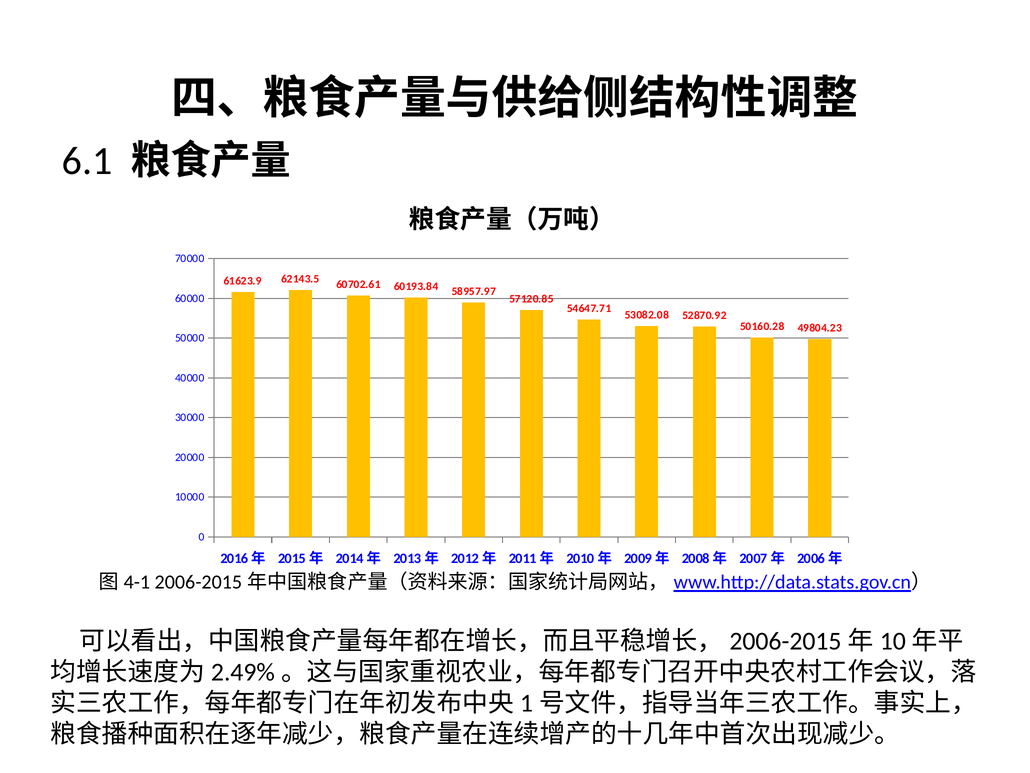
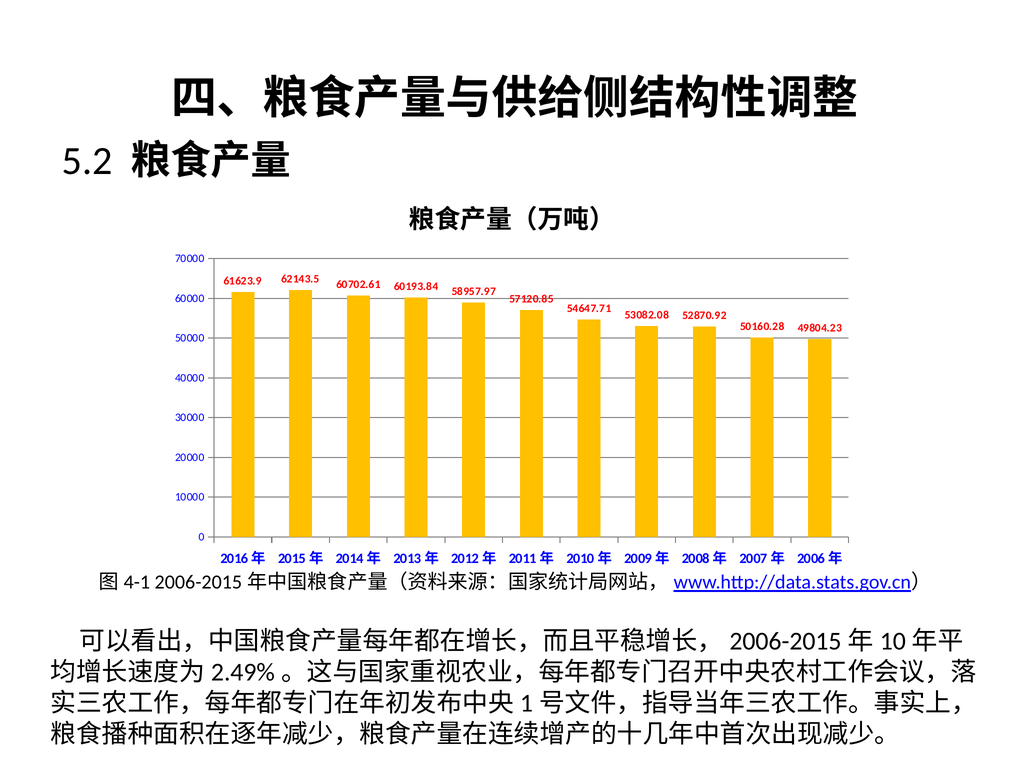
6.1: 6.1 -> 5.2
